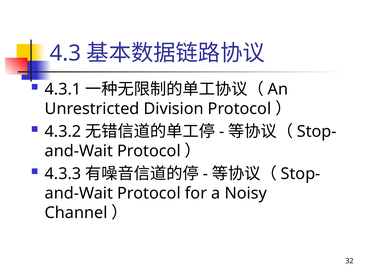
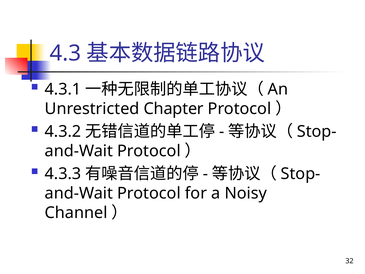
Division: Division -> Chapter
